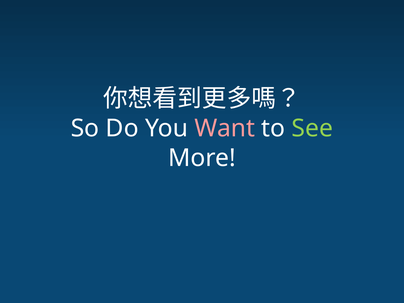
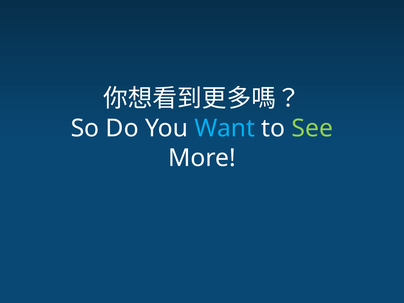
Want colour: pink -> light blue
